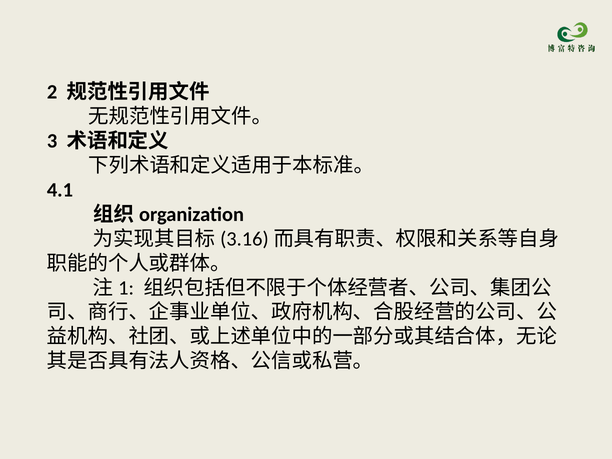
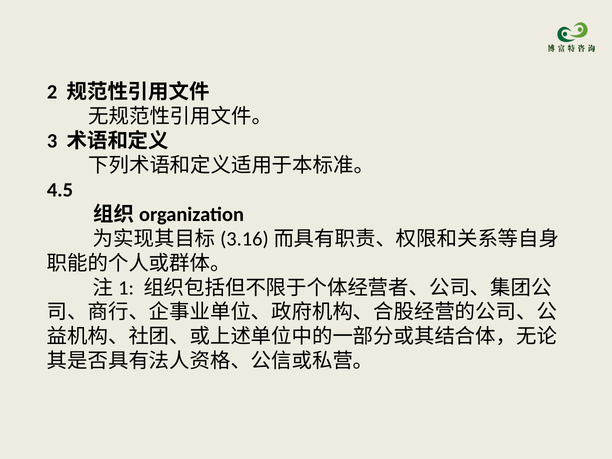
4.1: 4.1 -> 4.5
